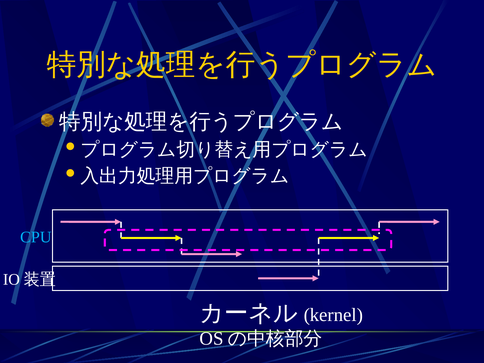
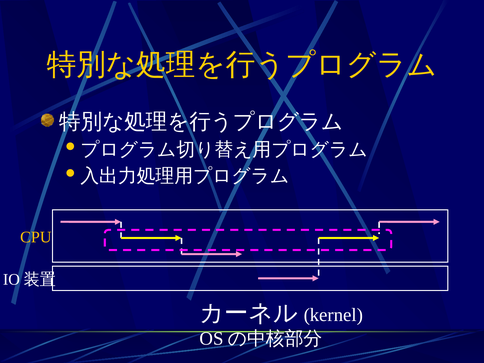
CPU colour: light blue -> yellow
